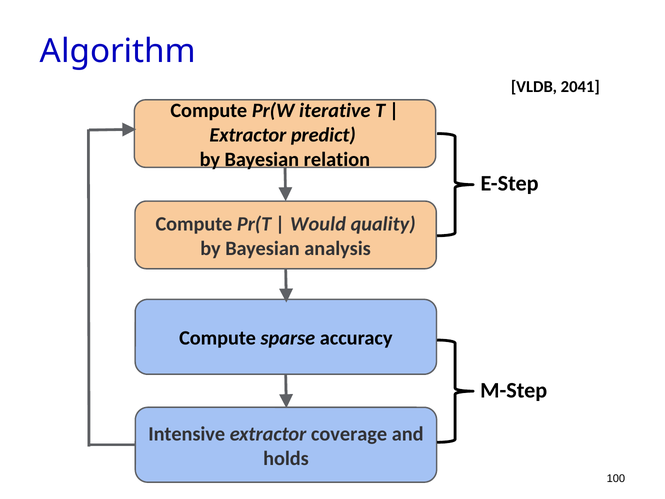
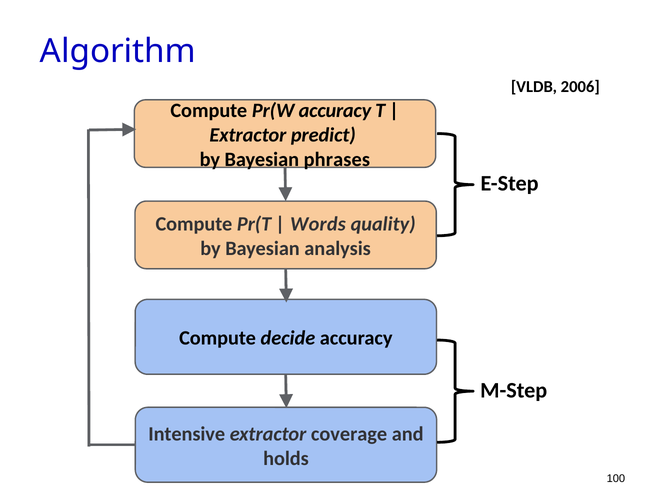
2041: 2041 -> 2006
Pr(W iterative: iterative -> accuracy
relation: relation -> phrases
Would: Would -> Words
sparse: sparse -> decide
